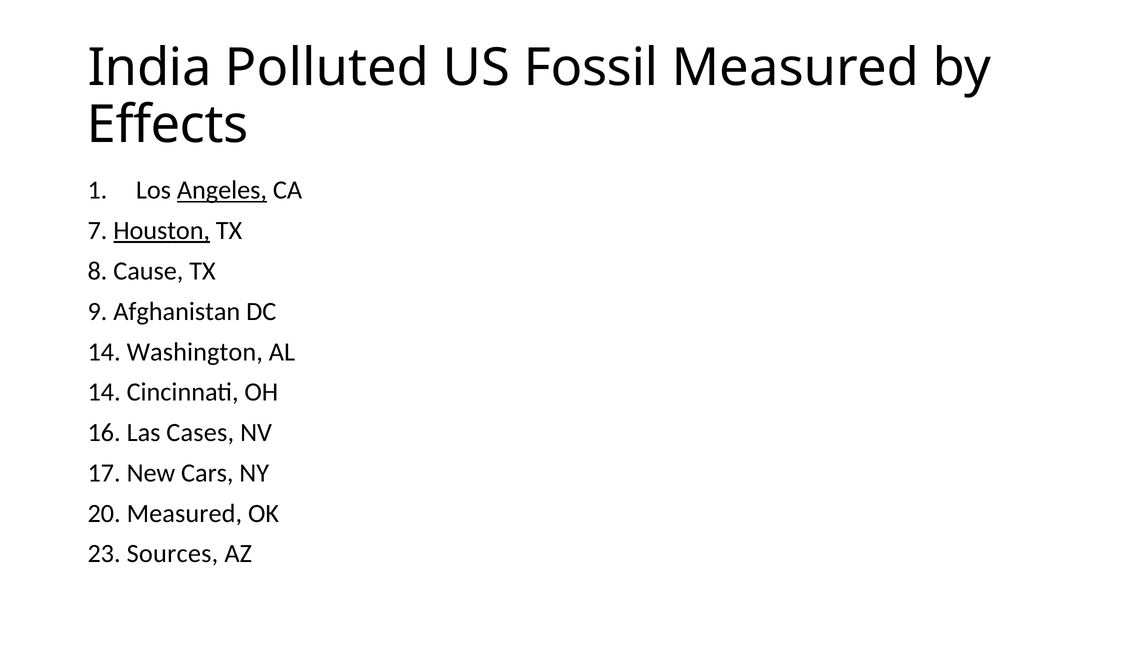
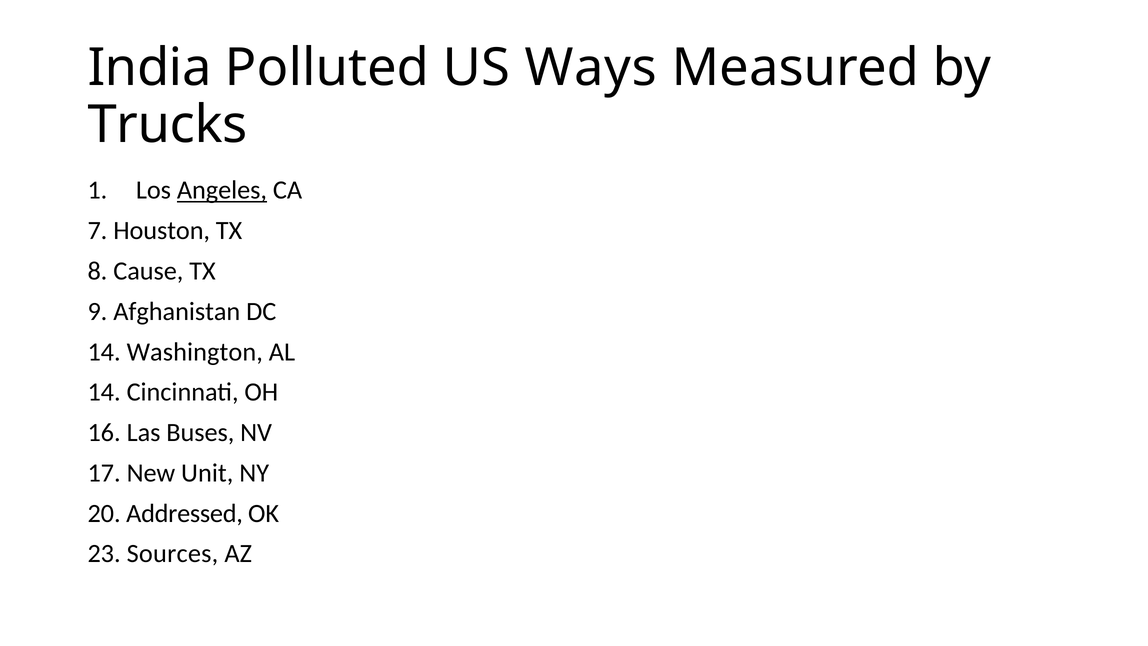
Fossil: Fossil -> Ways
Effects: Effects -> Trucks
Houston underline: present -> none
Cases: Cases -> Buses
Cars: Cars -> Unit
20 Measured: Measured -> Addressed
